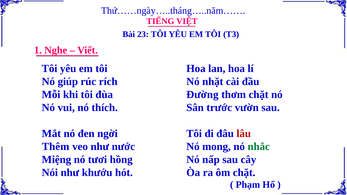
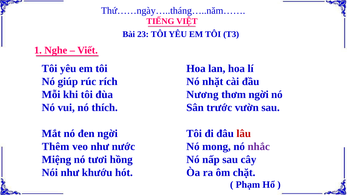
Đường: Đường -> Nương
thơm chặt: chặt -> ngời
nhắc colour: green -> purple
